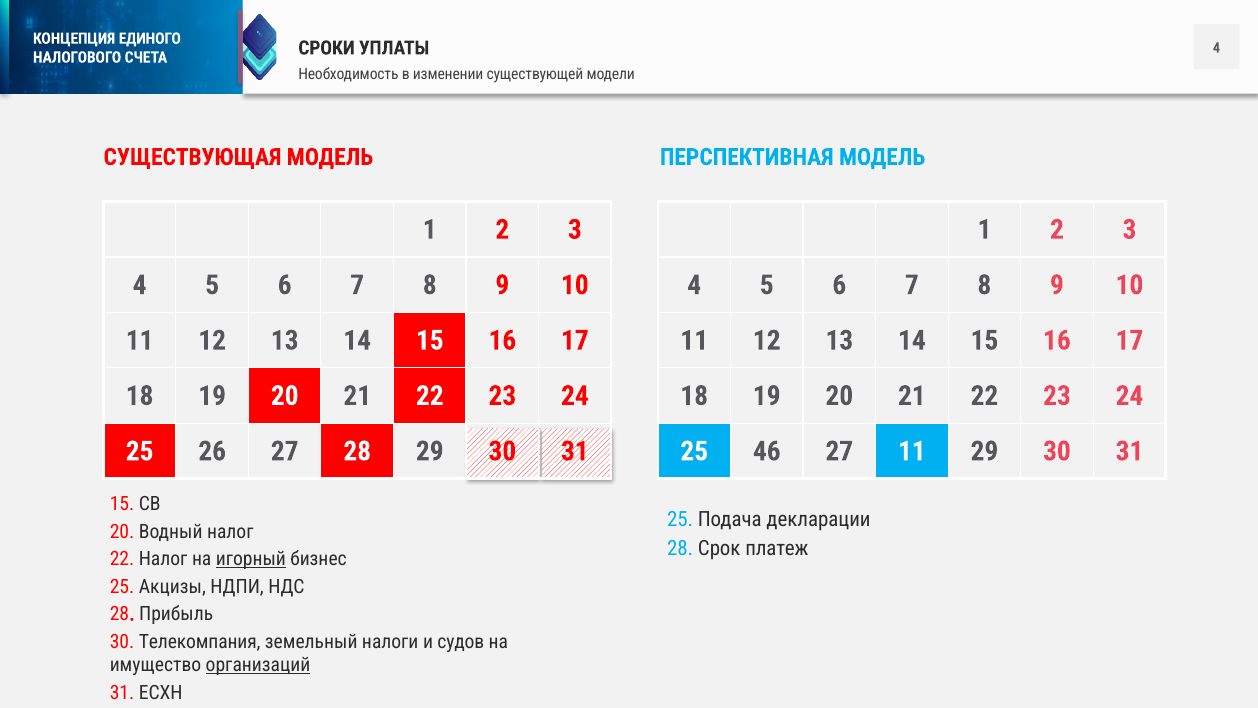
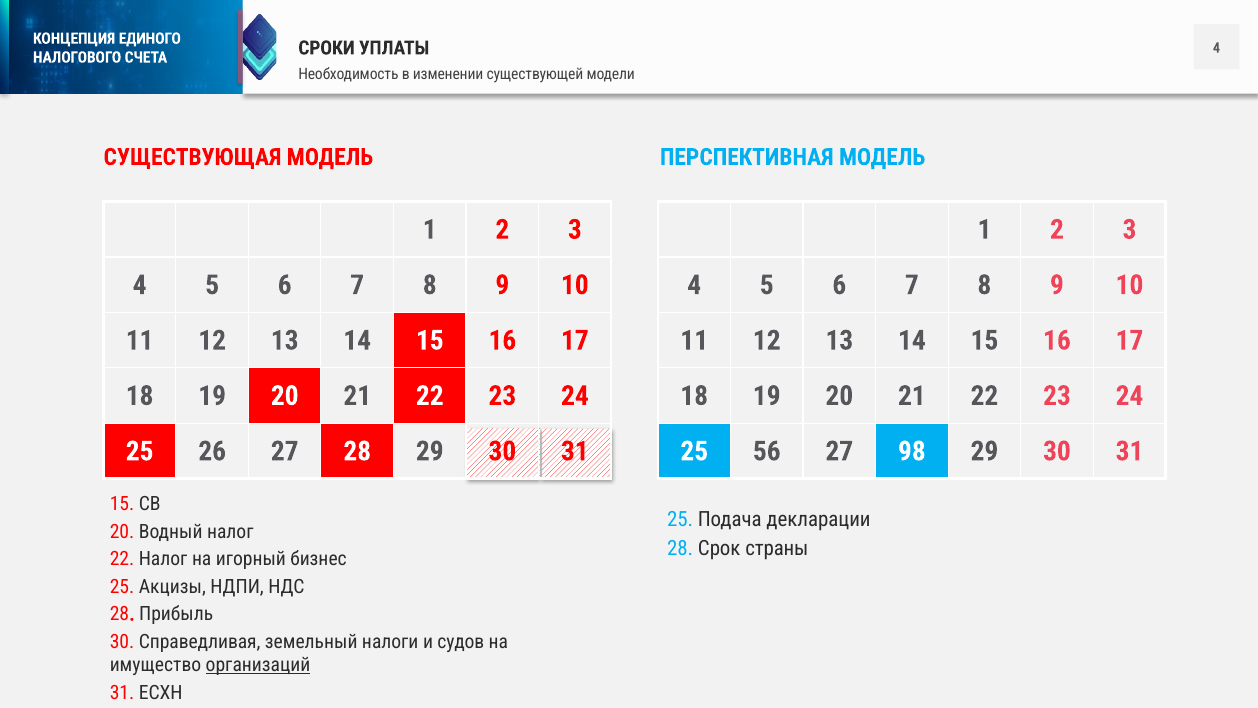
46: 46 -> 56
27 11: 11 -> 98
платеж: платеж -> страны
игорный underline: present -> none
Телекомпания: Телекомпания -> Справедливая
